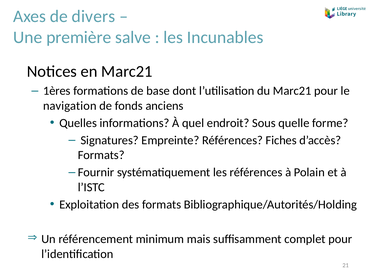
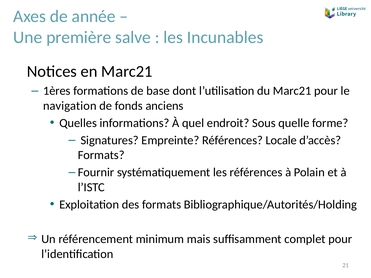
divers: divers -> année
Fiches: Fiches -> Locale
